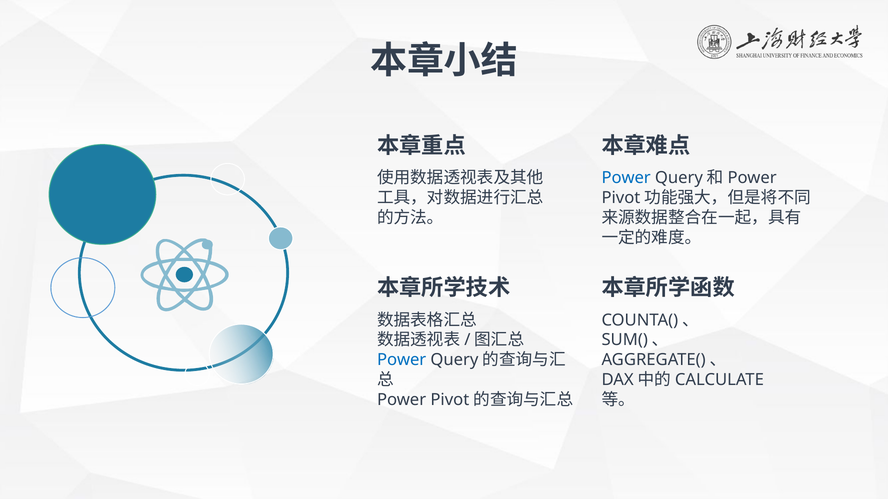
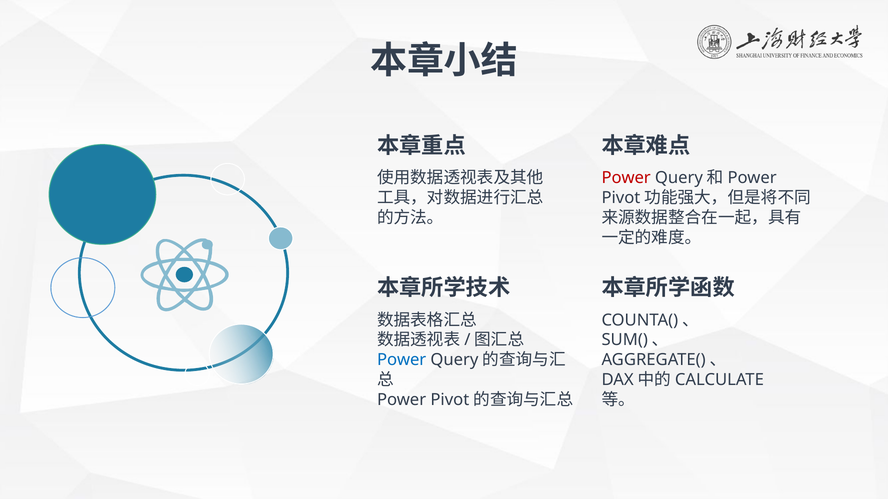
Power at (626, 178) colour: blue -> red
